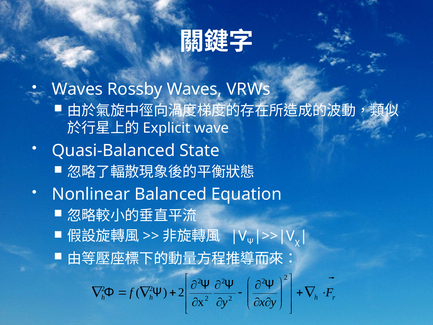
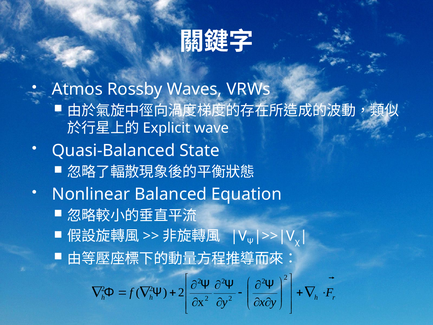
Waves at (77, 89): Waves -> Atmos
